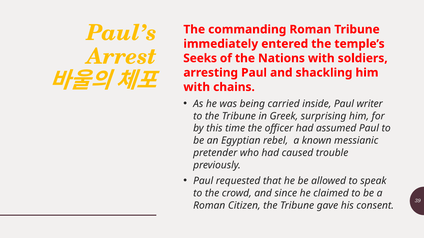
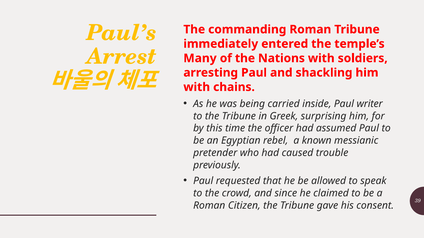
Seeks: Seeks -> Many
